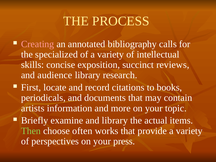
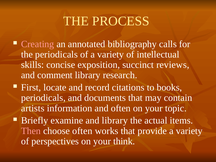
the specialized: specialized -> periodicals
audience: audience -> comment
and more: more -> often
Then colour: light green -> pink
press: press -> think
